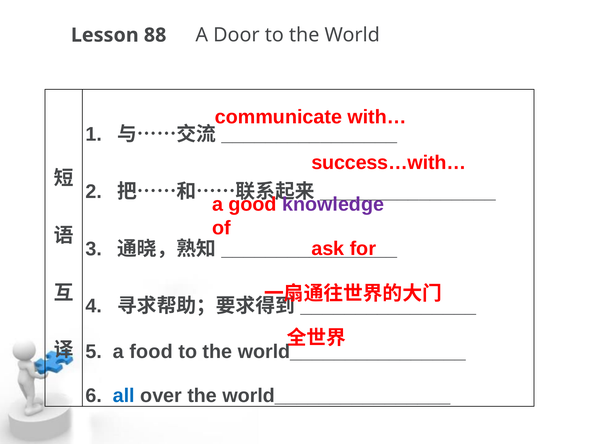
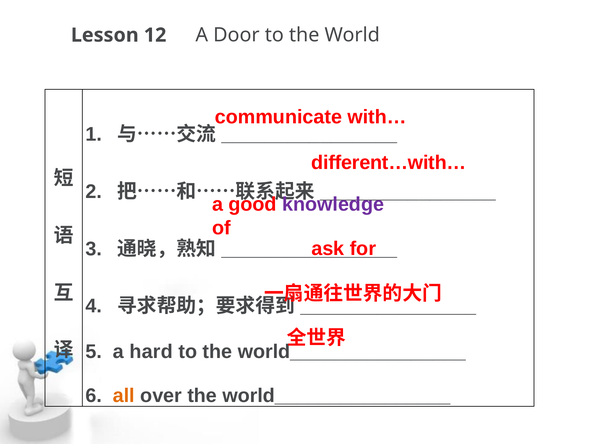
88: 88 -> 12
success…with…: success…with… -> different…with…
food: food -> hard
all colour: blue -> orange
